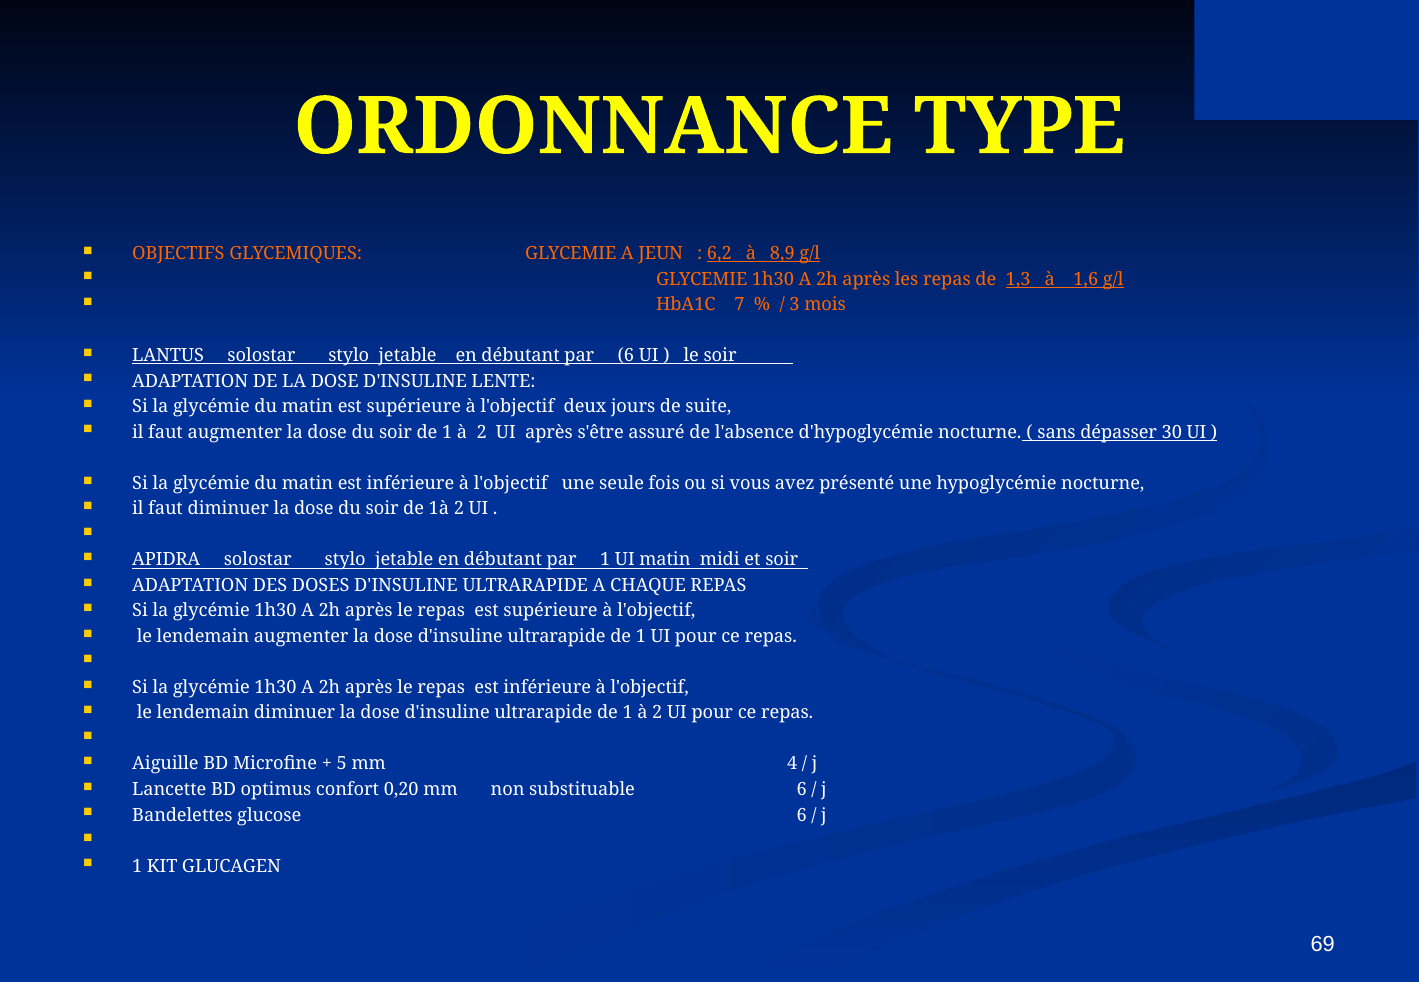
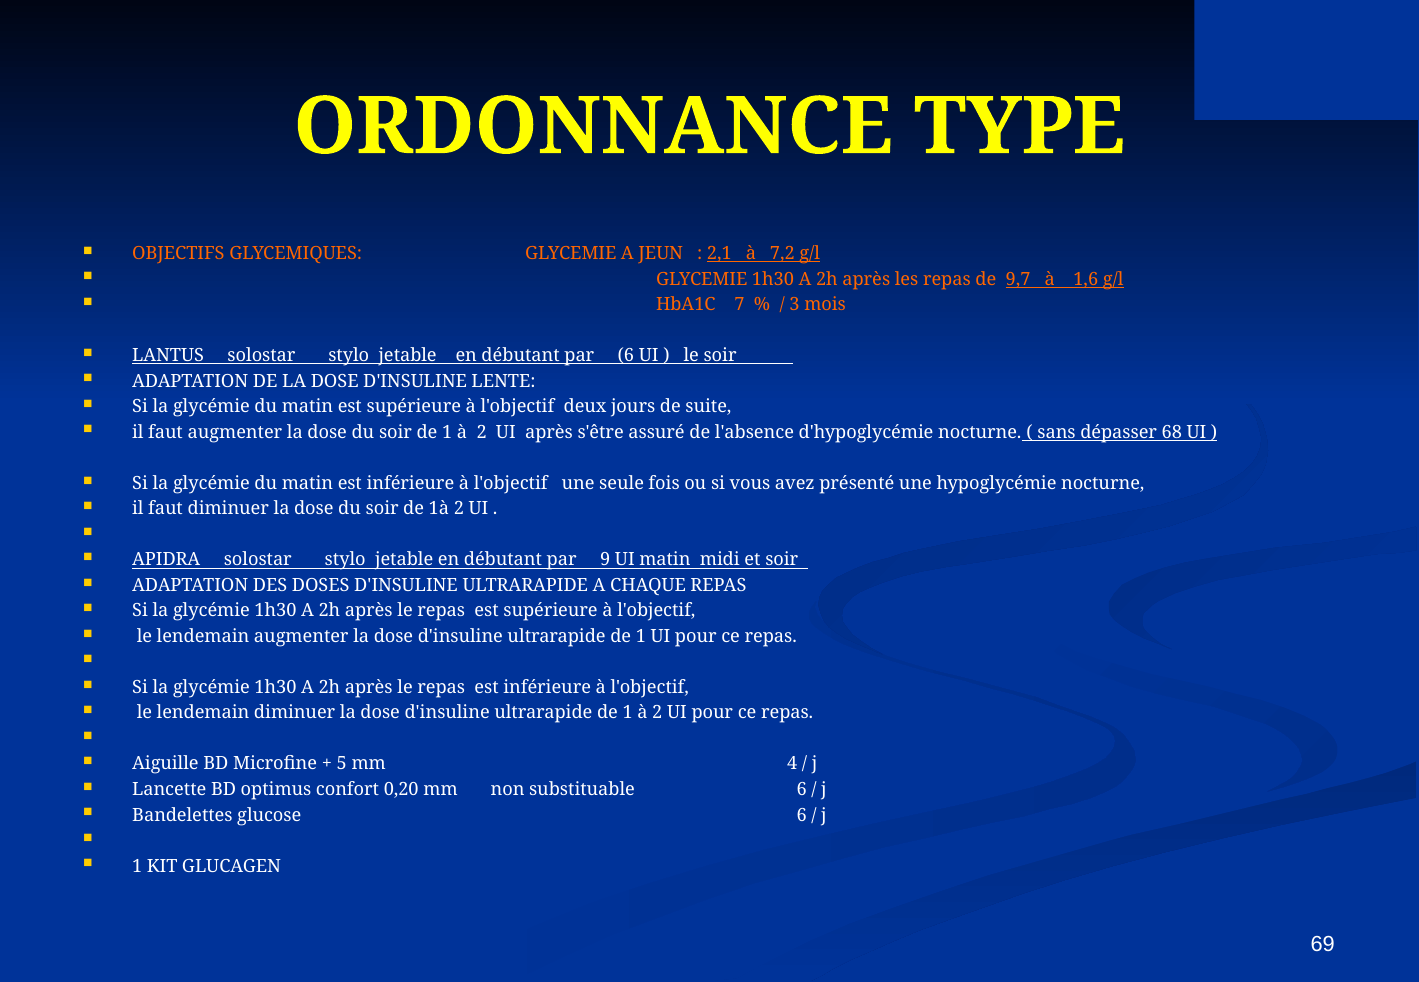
6,2: 6,2 -> 2,1
8,9: 8,9 -> 7,2
1,3: 1,3 -> 9,7
30: 30 -> 68
par 1: 1 -> 9
